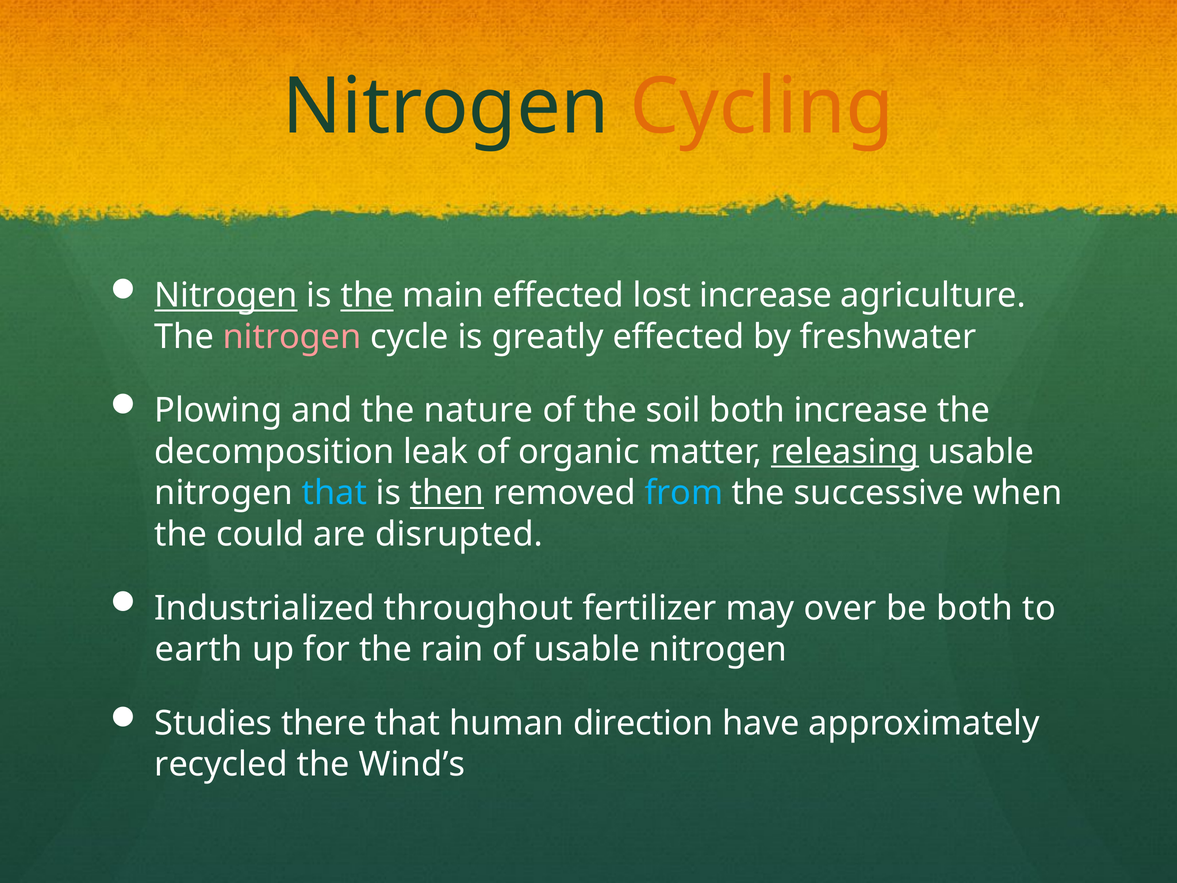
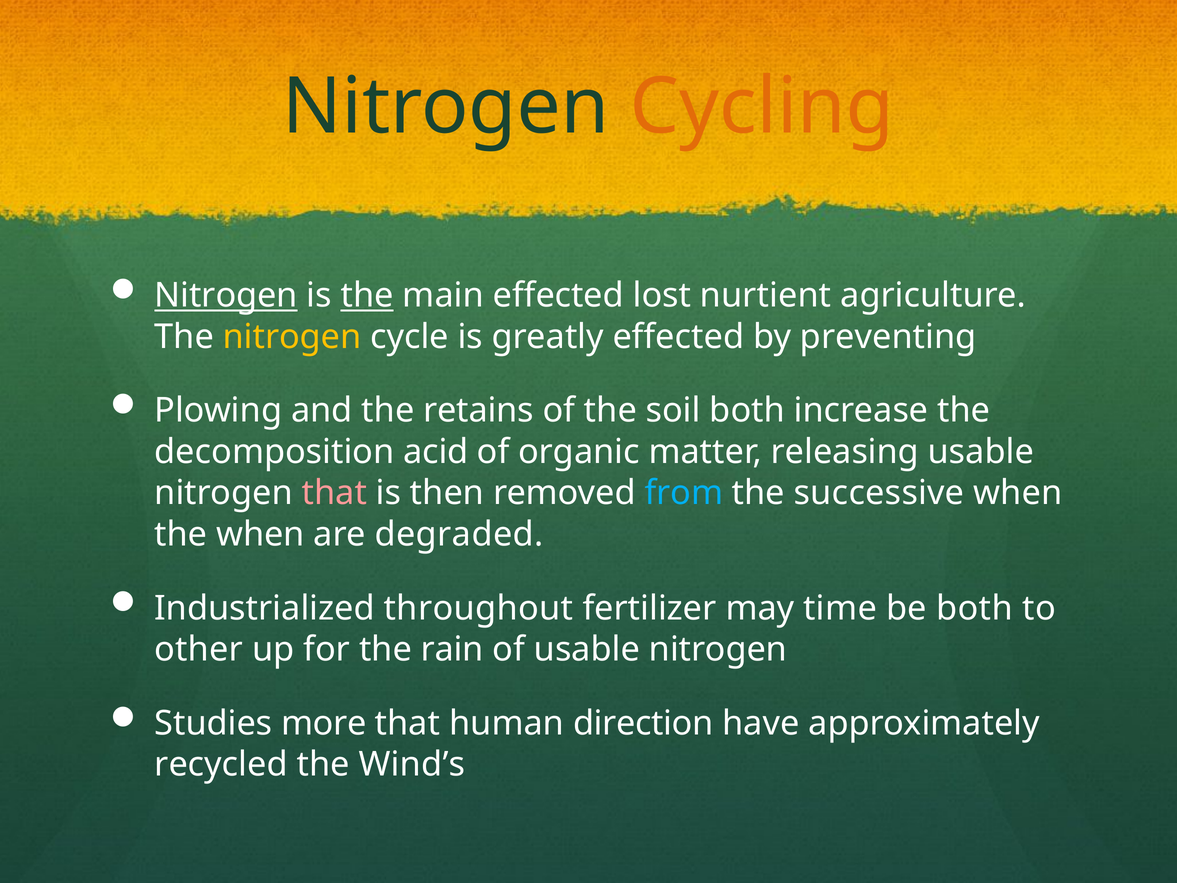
lost increase: increase -> nurtient
nitrogen at (292, 337) colour: pink -> yellow
freshwater: freshwater -> preventing
nature: nature -> retains
leak: leak -> acid
releasing underline: present -> none
that at (334, 493) colour: light blue -> pink
then underline: present -> none
the could: could -> when
disrupted: disrupted -> degraded
over: over -> time
earth: earth -> other
there: there -> more
